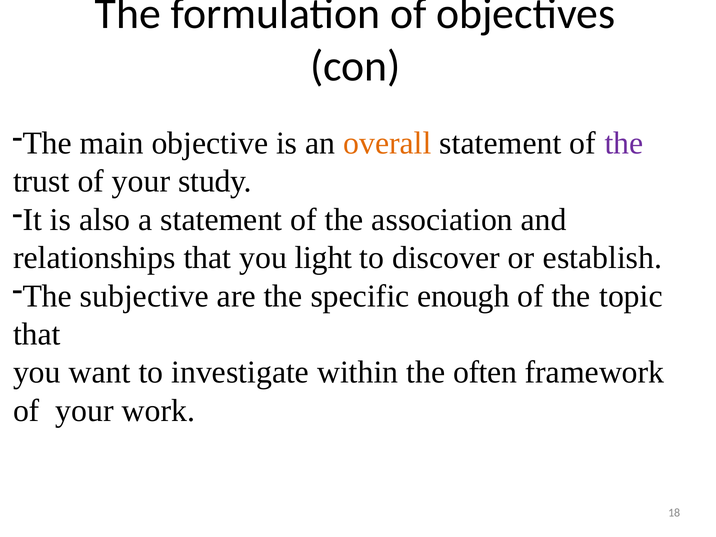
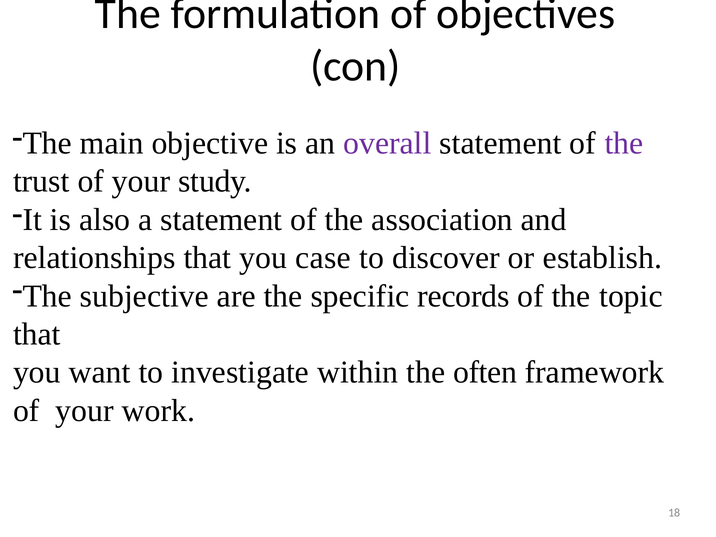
overall colour: orange -> purple
light: light -> case
enough: enough -> records
